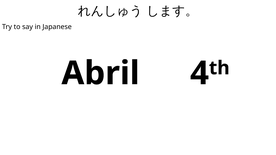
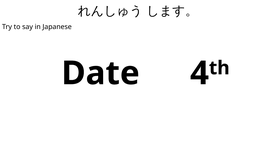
Abril: Abril -> Date
